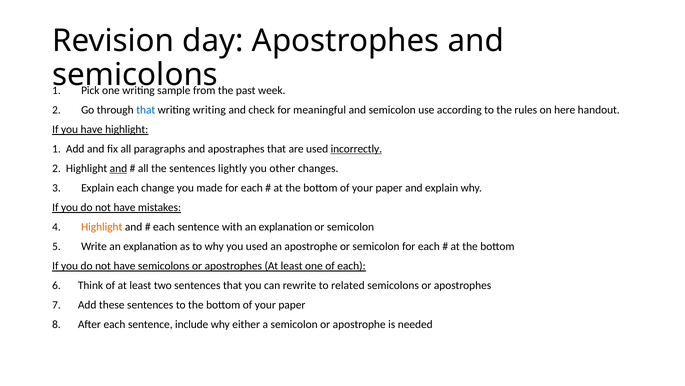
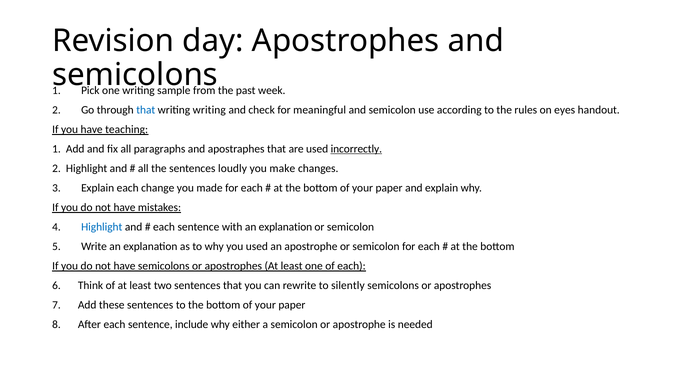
here: here -> eyes
have highlight: highlight -> teaching
and at (118, 168) underline: present -> none
lightly: lightly -> loudly
other: other -> make
Highlight at (102, 226) colour: orange -> blue
related: related -> silently
